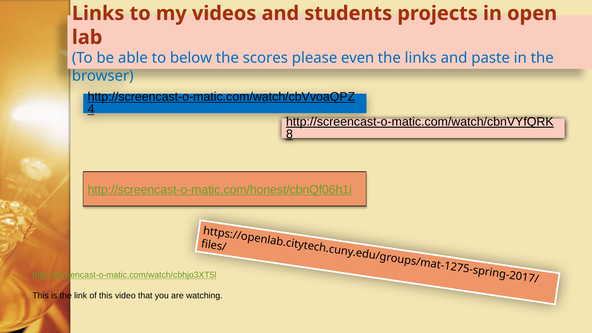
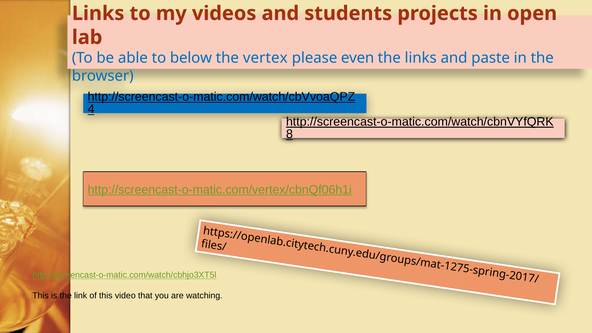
scores: scores -> vertex
http://screencast-o-matic.com/honest/cbnQf06h1i: http://screencast-o-matic.com/honest/cbnQf06h1i -> http://screencast-o-matic.com/vertex/cbnQf06h1i
